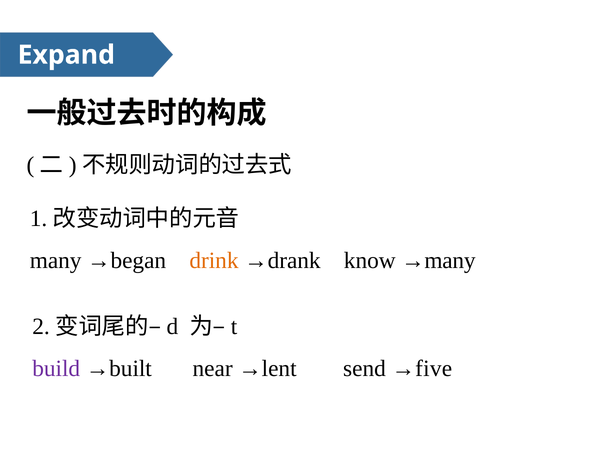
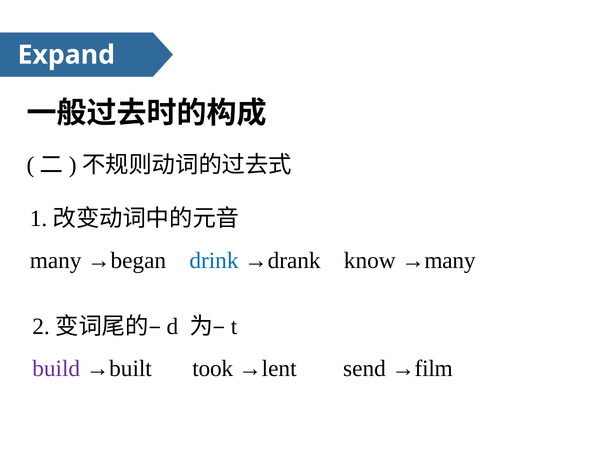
drink colour: orange -> blue
near: near -> took
→five: →five -> →film
